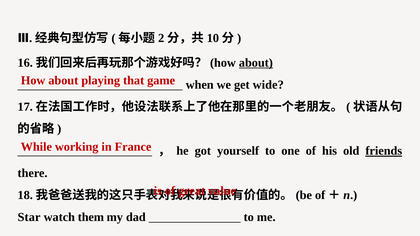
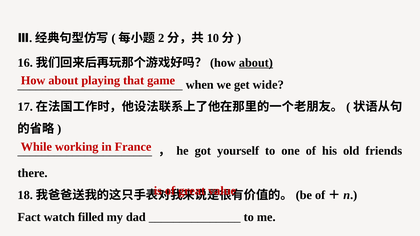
friends underline: present -> none
Star: Star -> Fact
them: them -> filled
